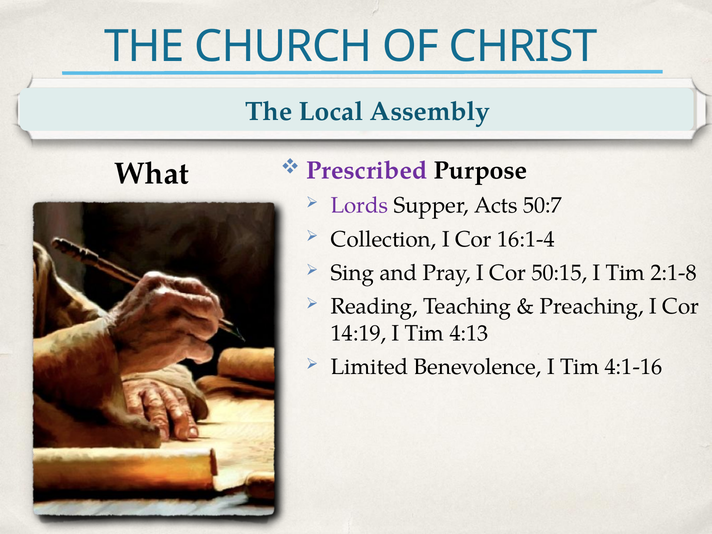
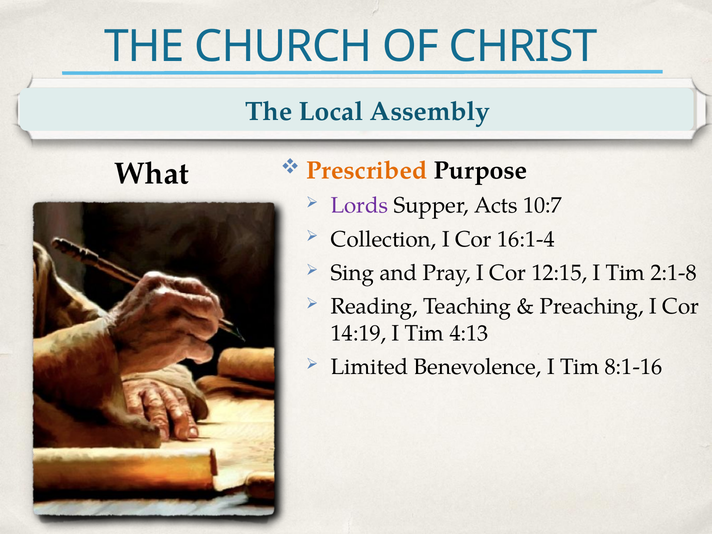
Prescribed colour: purple -> orange
50:7: 50:7 -> 10:7
50:15: 50:15 -> 12:15
4:1-16: 4:1-16 -> 8:1-16
